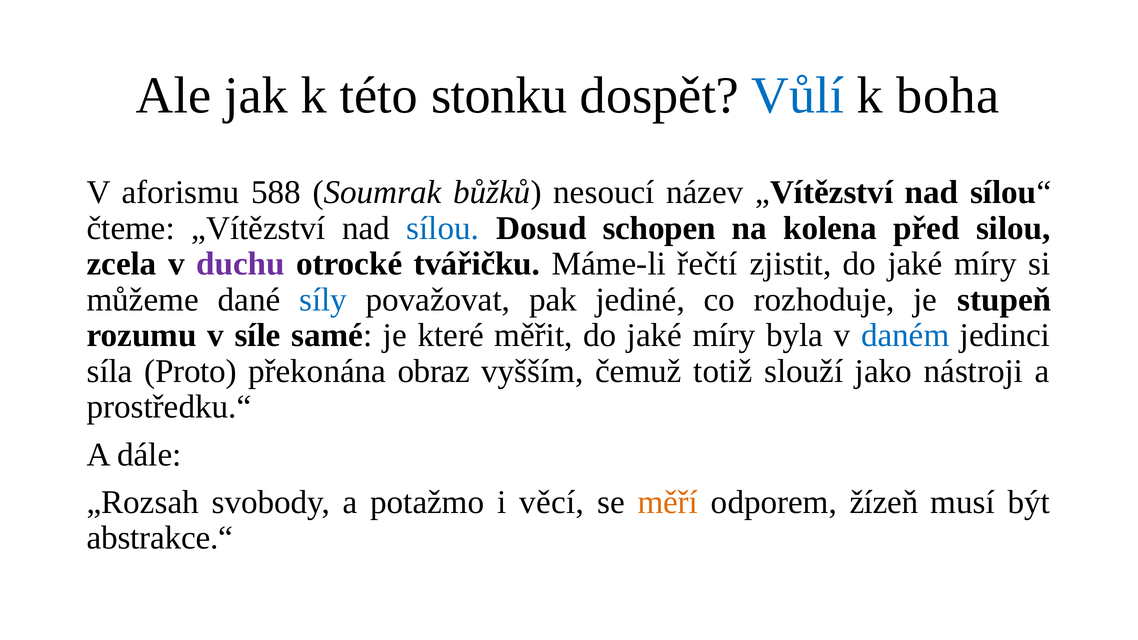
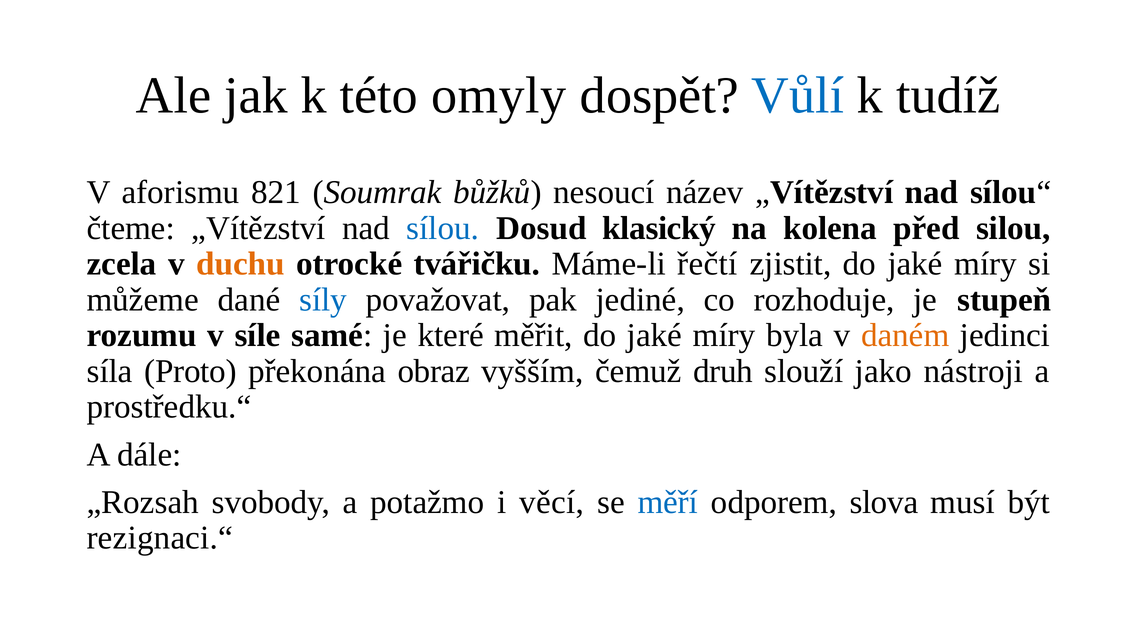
stonku: stonku -> omyly
boha: boha -> tudíž
588: 588 -> 821
schopen: schopen -> klasický
duchu colour: purple -> orange
daném colour: blue -> orange
totiž: totiž -> druh
měří colour: orange -> blue
žízeň: žízeň -> slova
abstrakce.“: abstrakce.“ -> rezignaci.“
